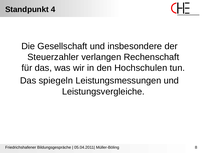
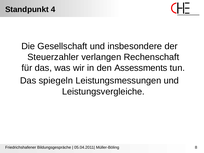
Hochschulen: Hochschulen -> Assessments
